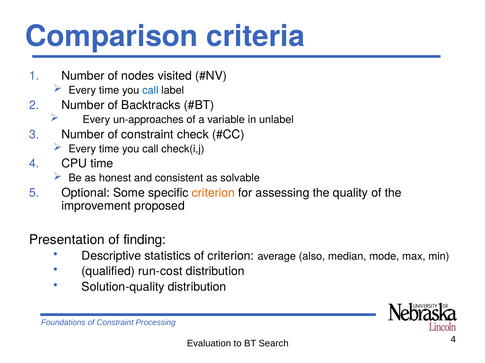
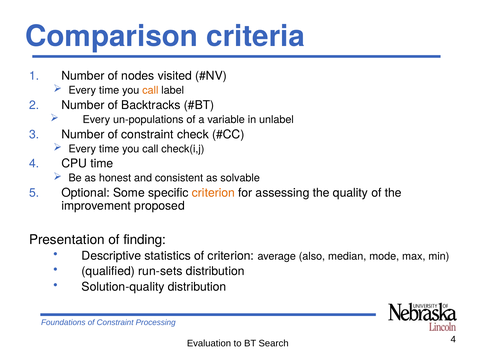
call at (150, 91) colour: blue -> orange
un-approaches: un-approaches -> un-populations
run-cost: run-cost -> run-sets
